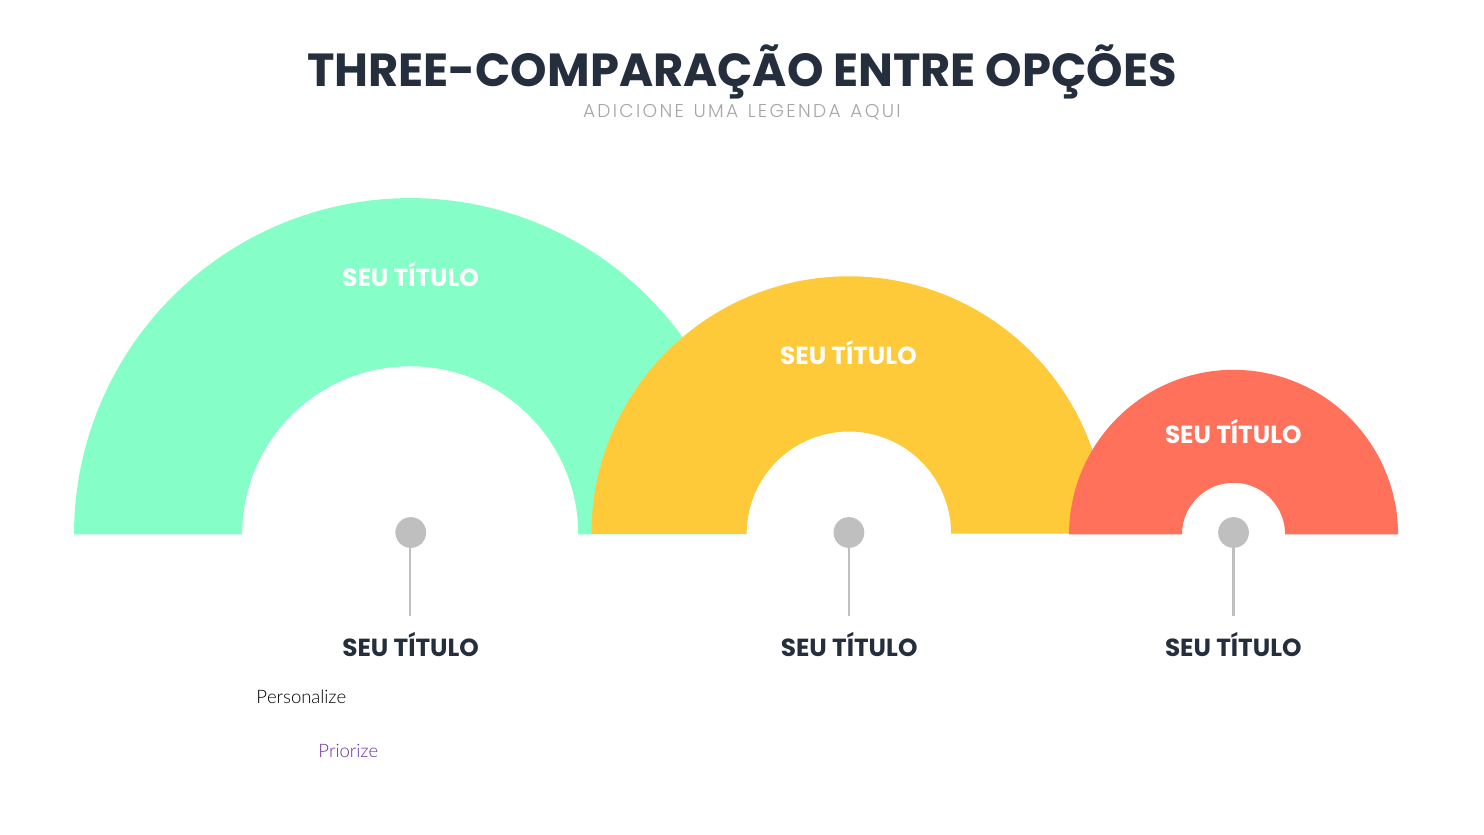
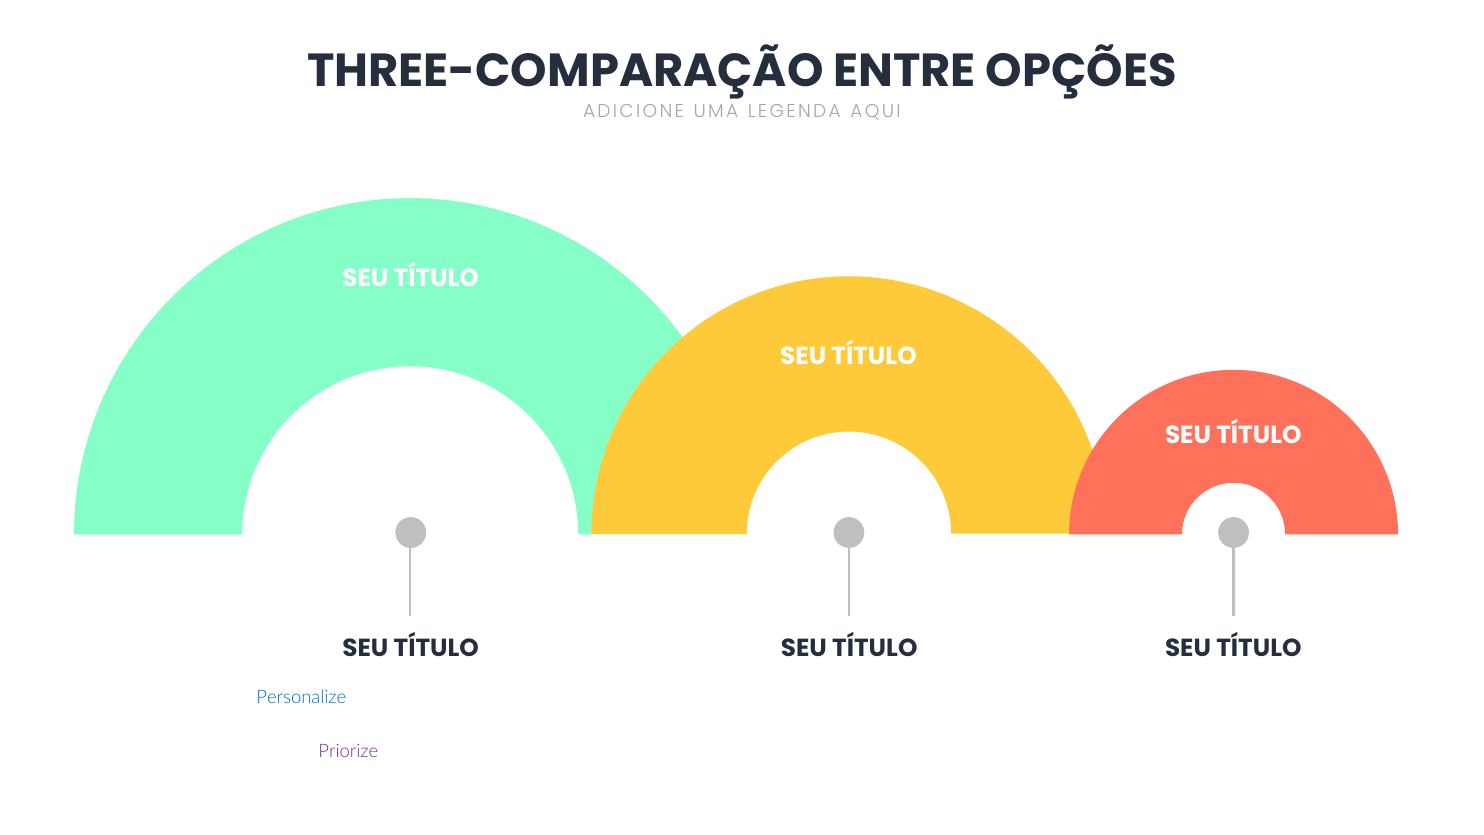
Personalize at (301, 697) colour: black -> blue
